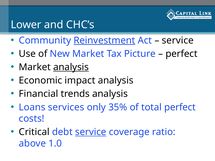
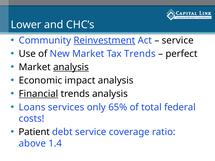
Tax Picture: Picture -> Trends
Financial underline: none -> present
35%: 35% -> 65%
total perfect: perfect -> federal
Critical: Critical -> Patient
service at (91, 132) underline: present -> none
1.0: 1.0 -> 1.4
